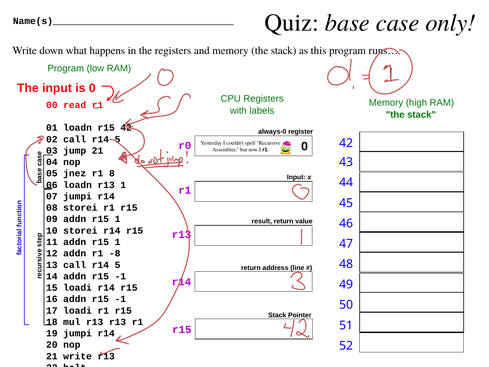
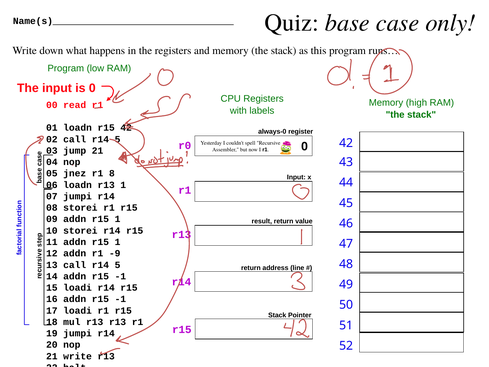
-8: -8 -> -9
